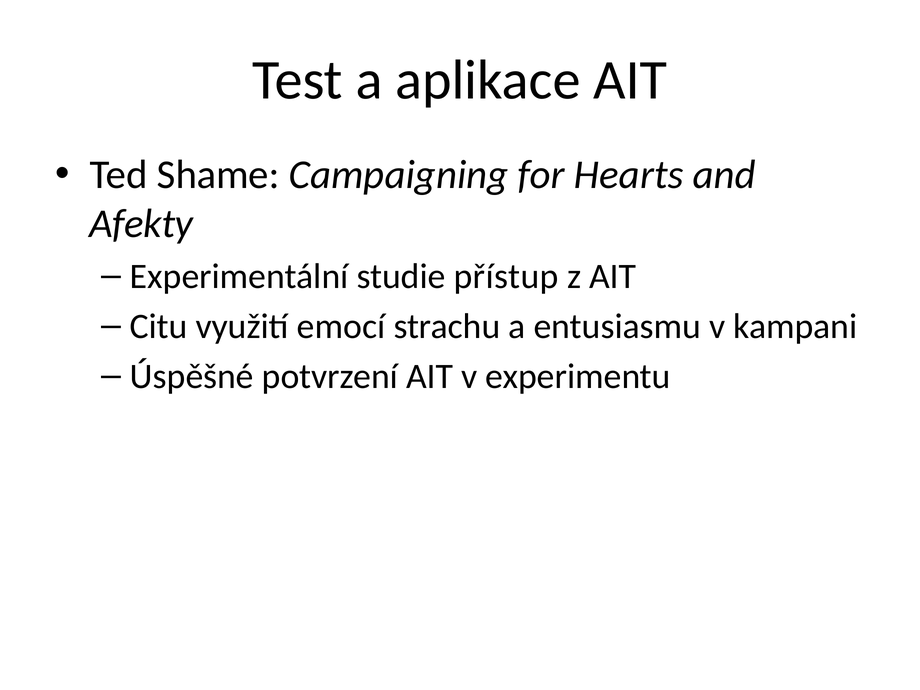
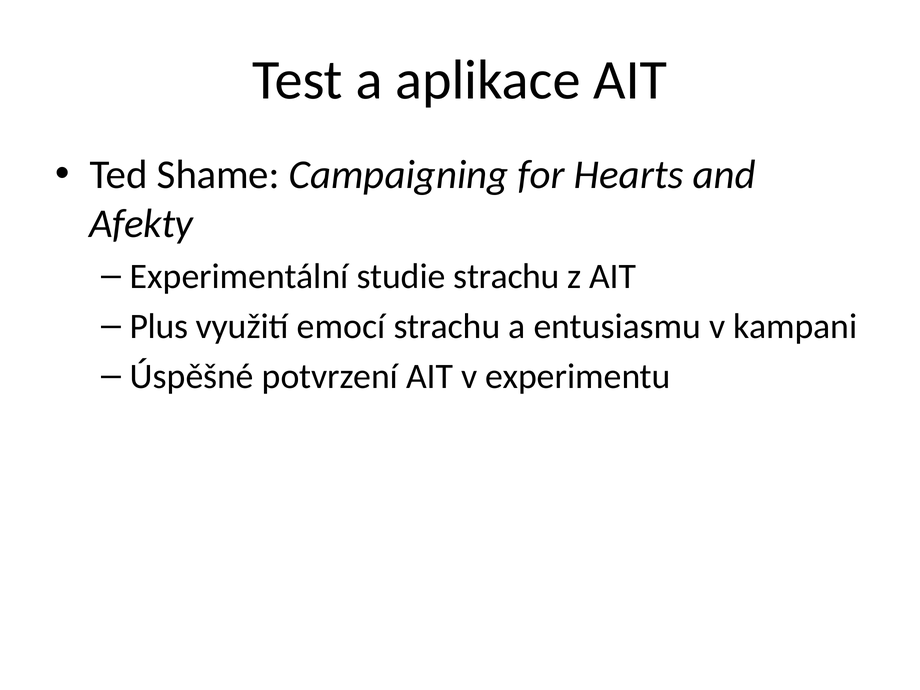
studie přístup: přístup -> strachu
Citu: Citu -> Plus
